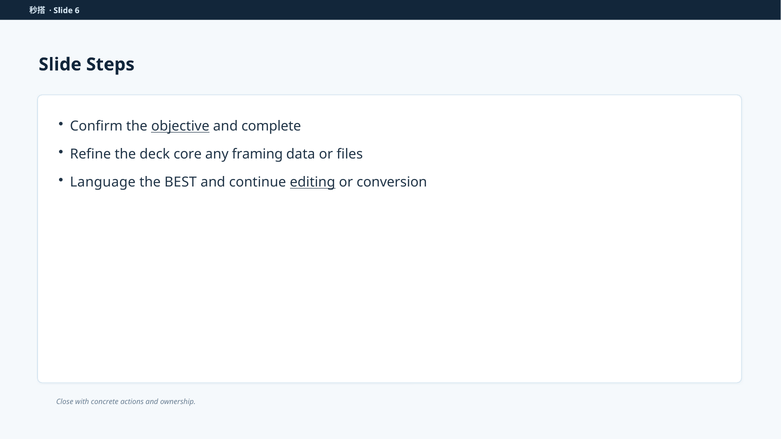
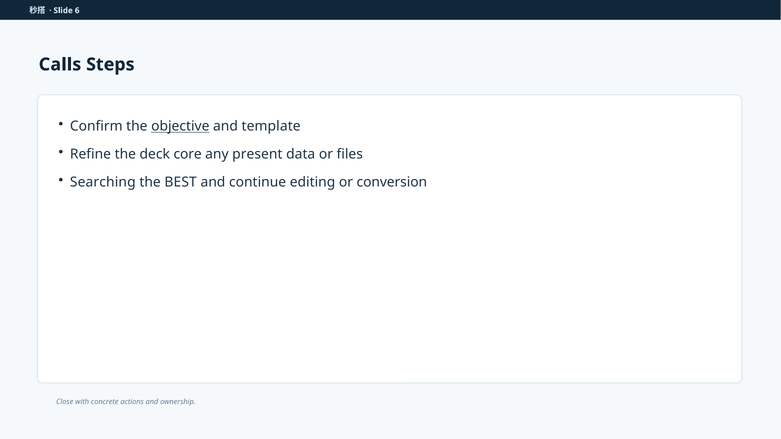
Slide at (60, 65): Slide -> Calls
complete: complete -> template
framing: framing -> present
Language: Language -> Searching
editing underline: present -> none
